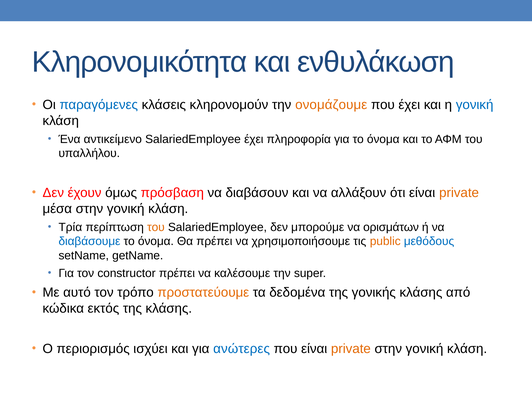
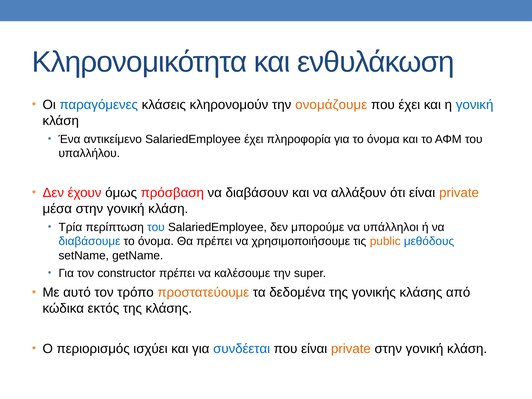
του at (156, 227) colour: orange -> blue
ορισμάτων: ορισμάτων -> υπάλληλοι
ανώτερες: ανώτερες -> συνδέεται
